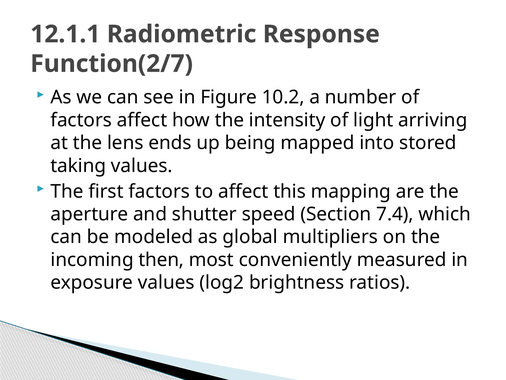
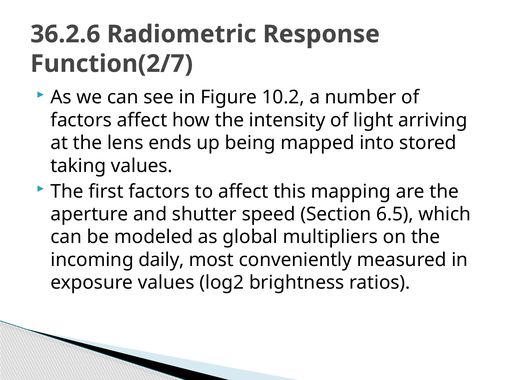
12.1.1: 12.1.1 -> 36.2.6
7.4: 7.4 -> 6.5
then: then -> daily
